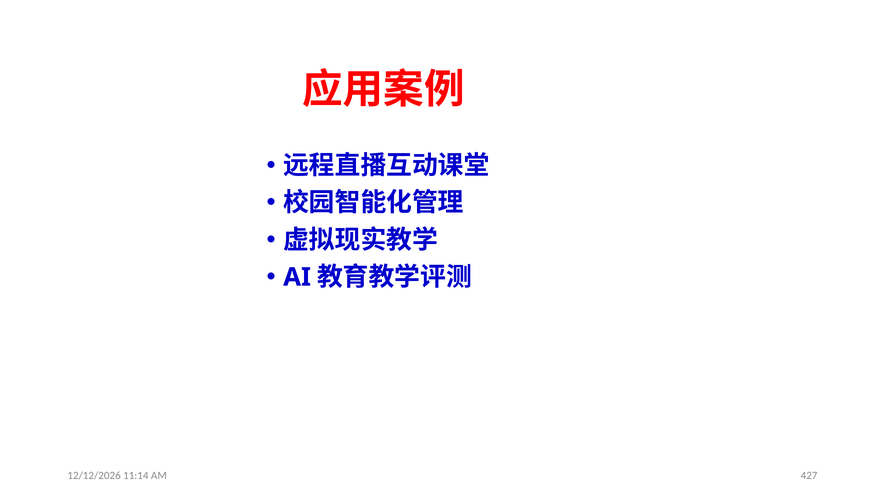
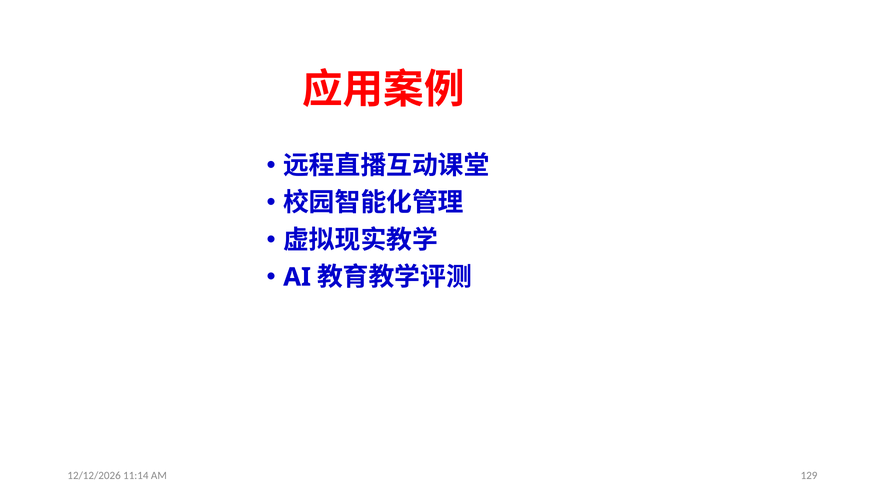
427: 427 -> 129
